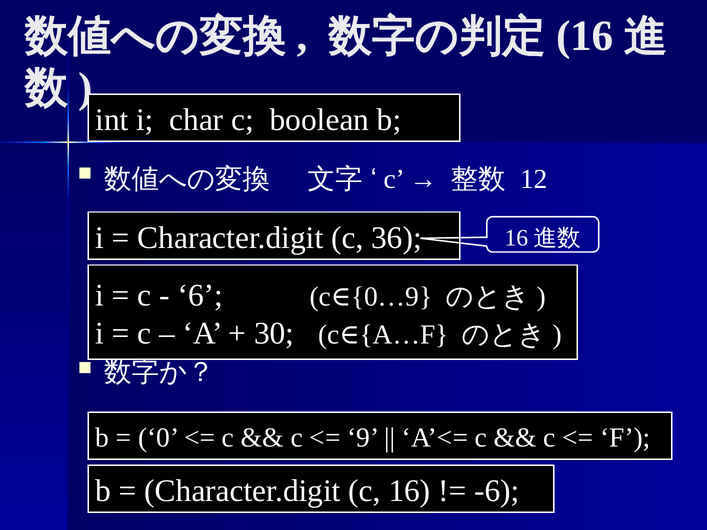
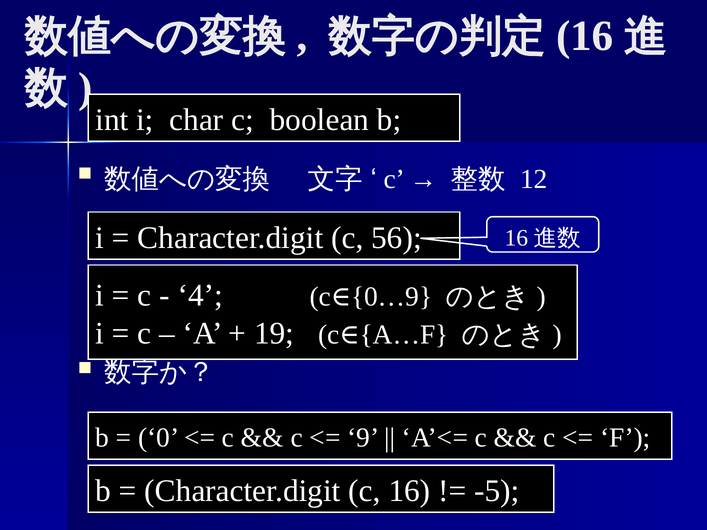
36: 36 -> 56
6: 6 -> 4
30: 30 -> 19
-6: -6 -> -5
